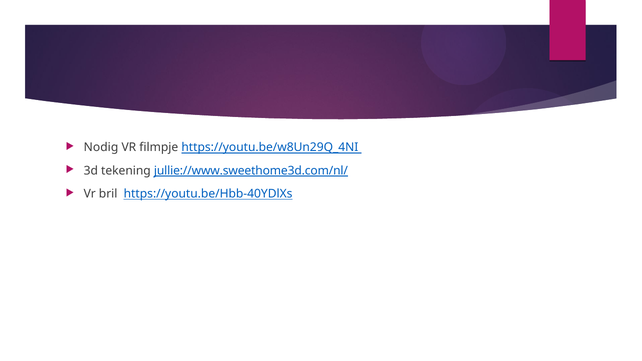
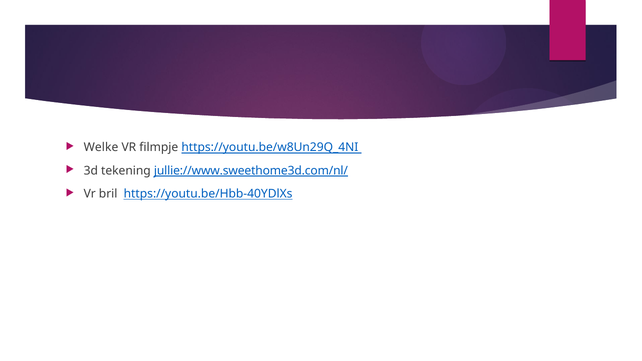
Nodig: Nodig -> Welke
